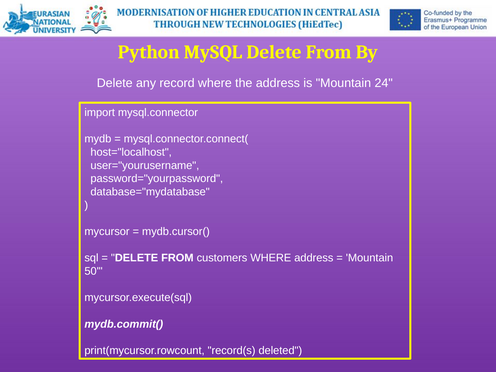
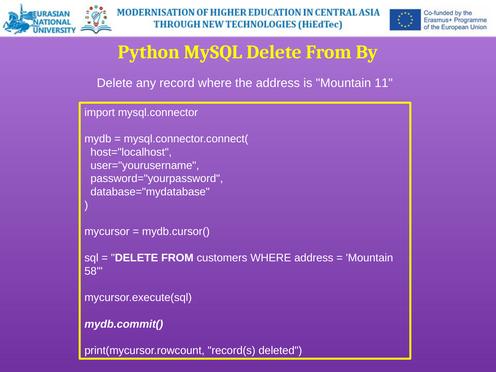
24: 24 -> 11
50: 50 -> 58
